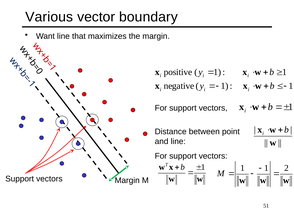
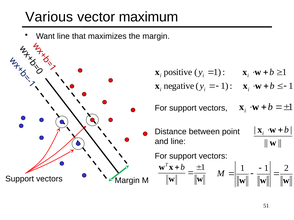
boundary: boundary -> maximum
